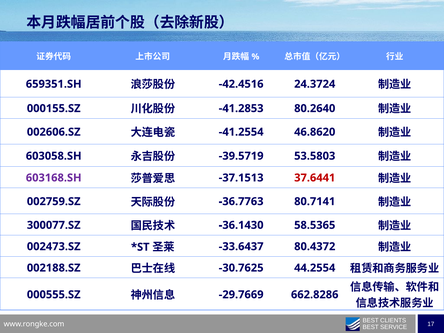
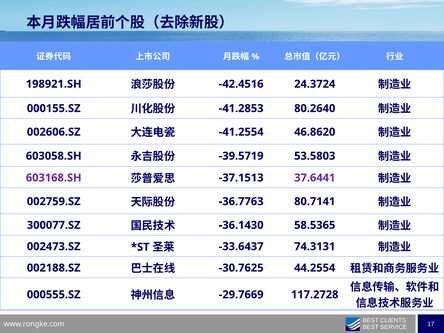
659351.SH: 659351.SH -> 198921.SH
37.6441 colour: red -> purple
80.4372: 80.4372 -> 74.3131
662.8286: 662.8286 -> 117.2728
